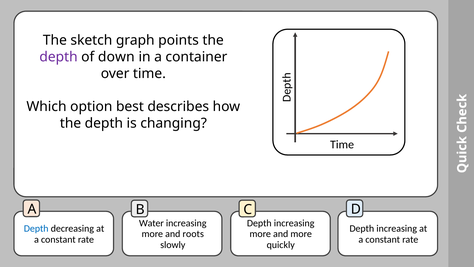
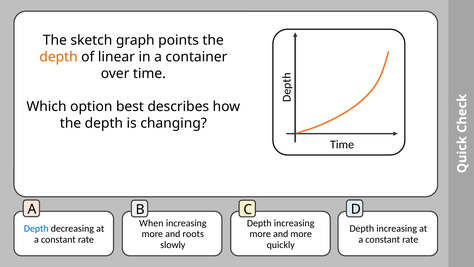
depth at (59, 57) colour: purple -> orange
down: down -> linear
Water: Water -> When
